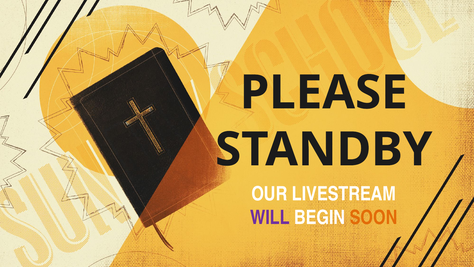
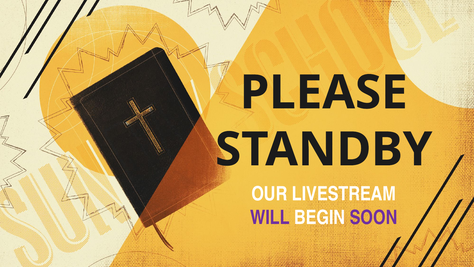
SOON colour: orange -> purple
